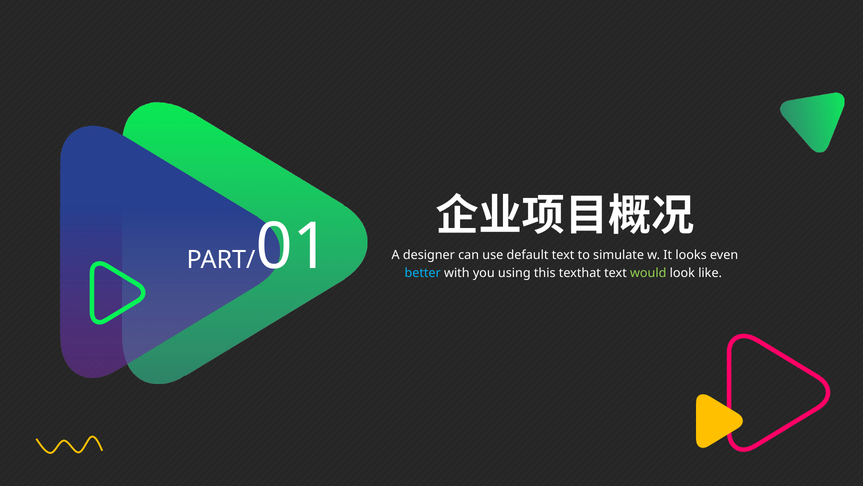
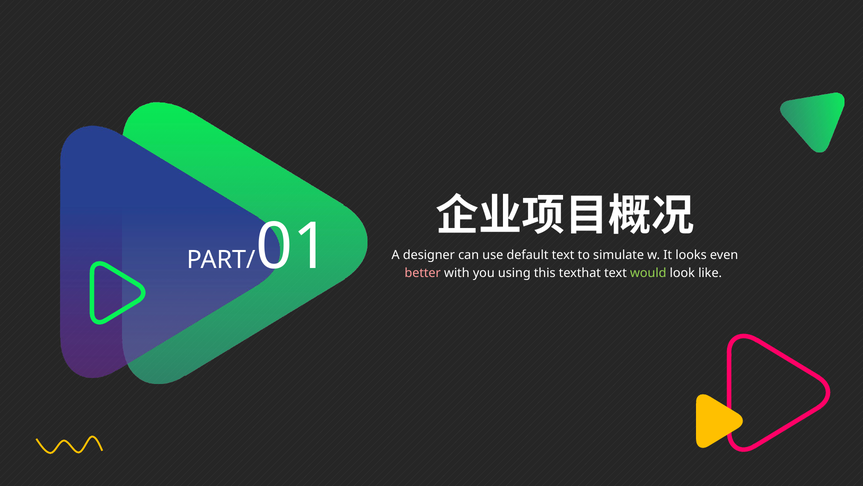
better colour: light blue -> pink
